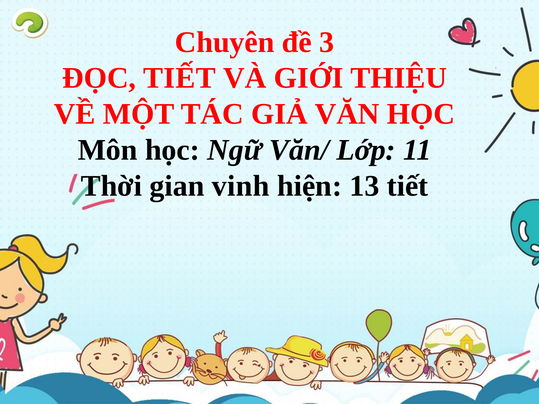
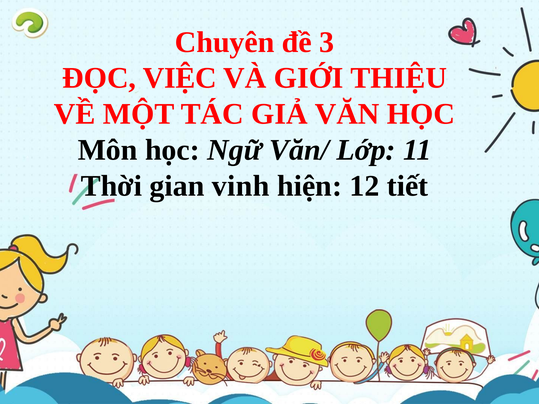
ĐỌC TIẾT: TIẾT -> VIỆC
13: 13 -> 12
